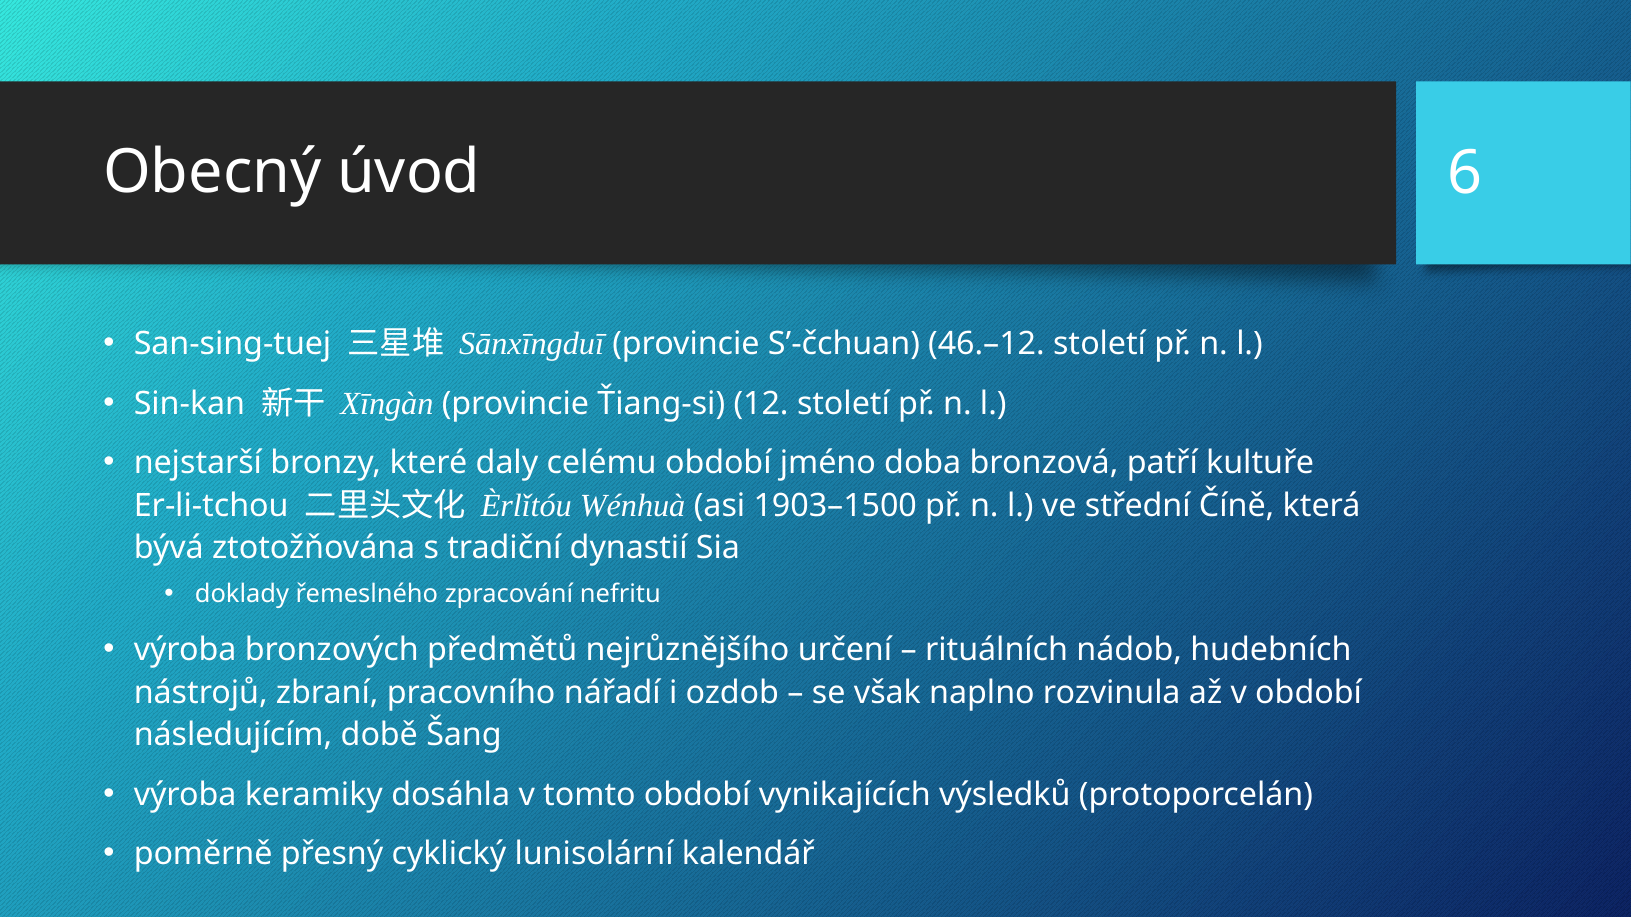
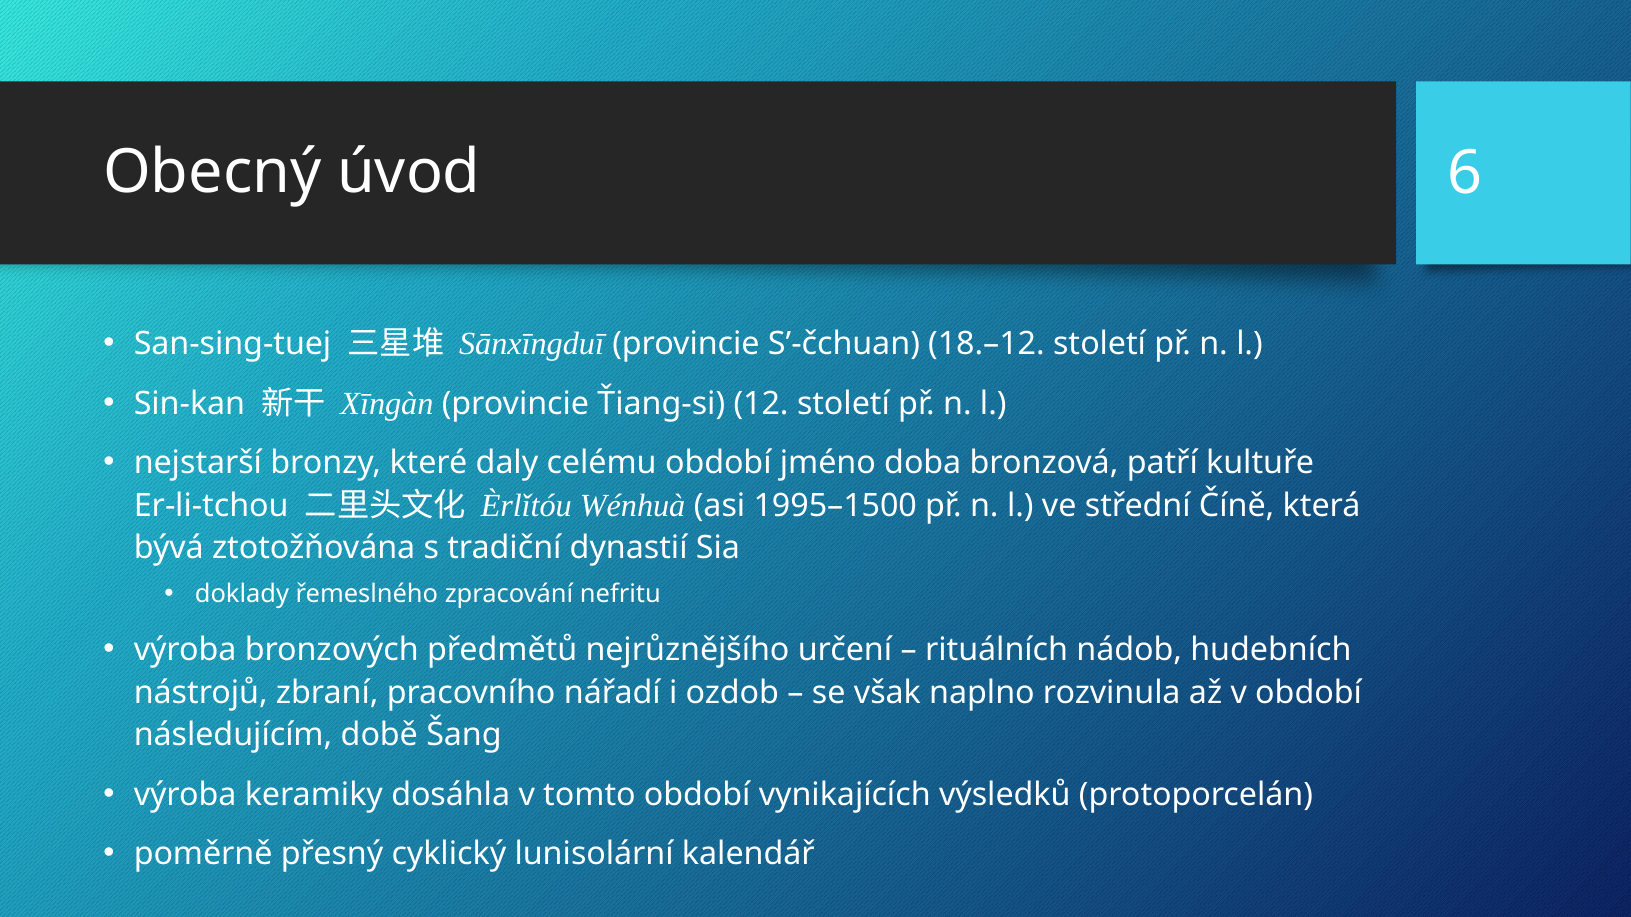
46.–12: 46.–12 -> 18.–12
1903–1500: 1903–1500 -> 1995–1500
